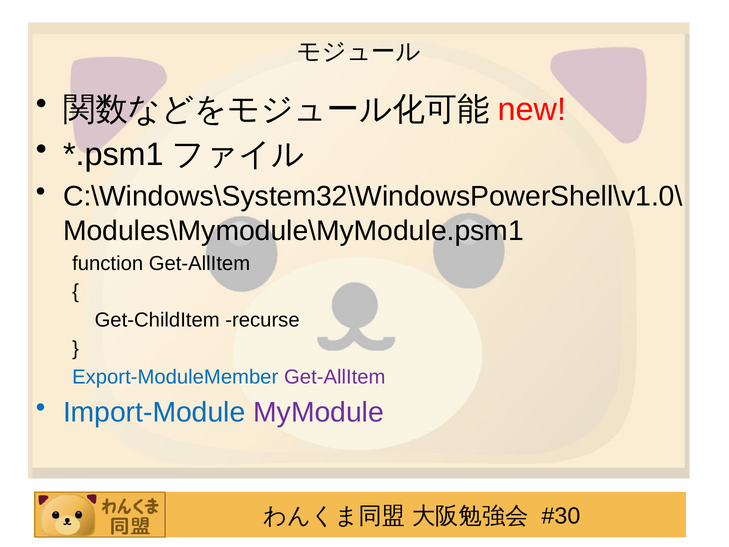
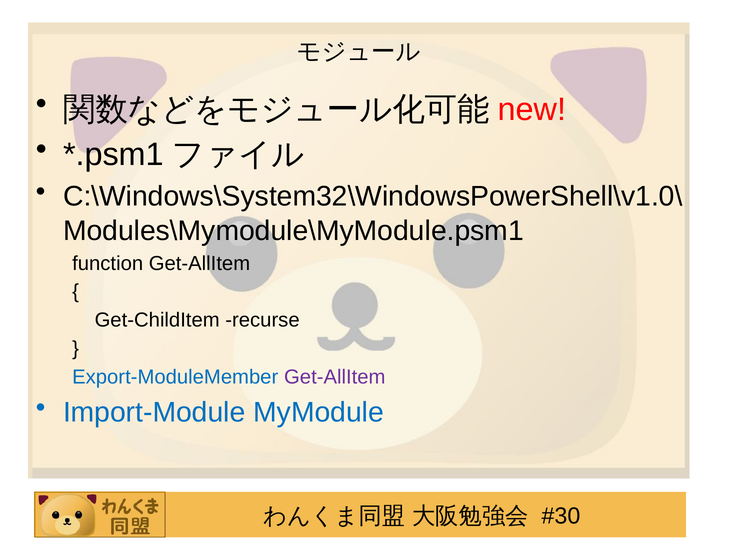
MyModule colour: purple -> blue
